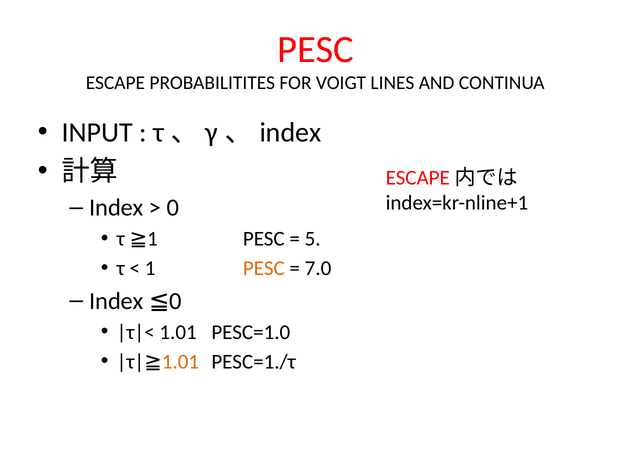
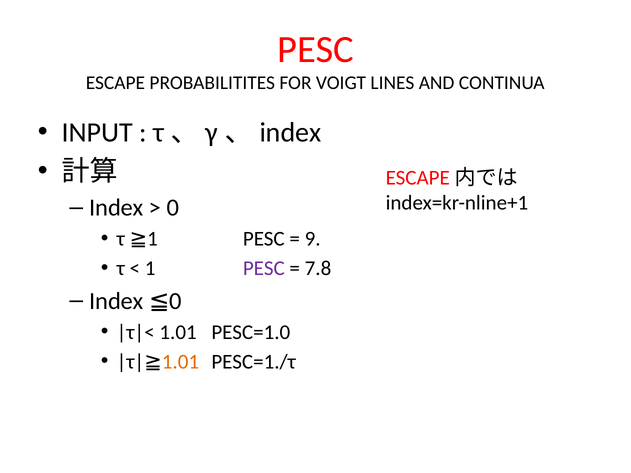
5: 5 -> 9
PESC at (264, 269) colour: orange -> purple
7.0: 7.0 -> 7.8
